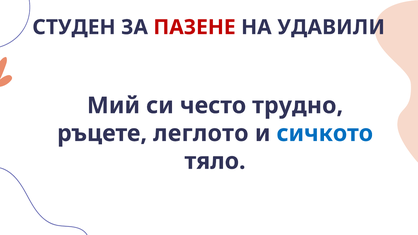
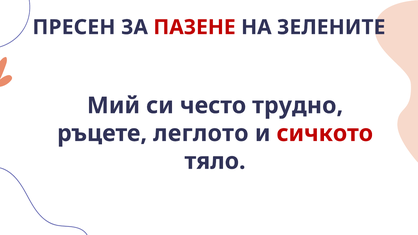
СТУДЕН: СТУДЕН -> ПРЕСЕН
УДАВИЛИ: УДАВИЛИ -> ЗЕЛЕНИТЕ
сичкото colour: blue -> red
